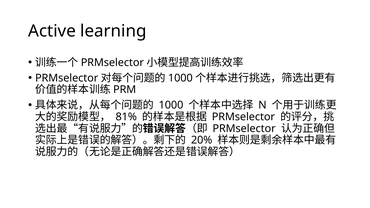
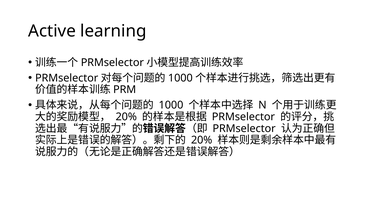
81% at (126, 117): 81% -> 20%
